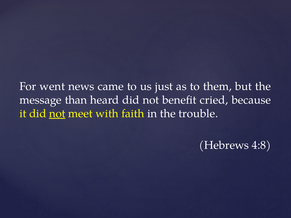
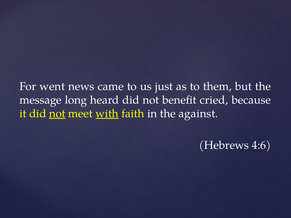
than: than -> long
with underline: none -> present
trouble: trouble -> against
4:8: 4:8 -> 4:6
